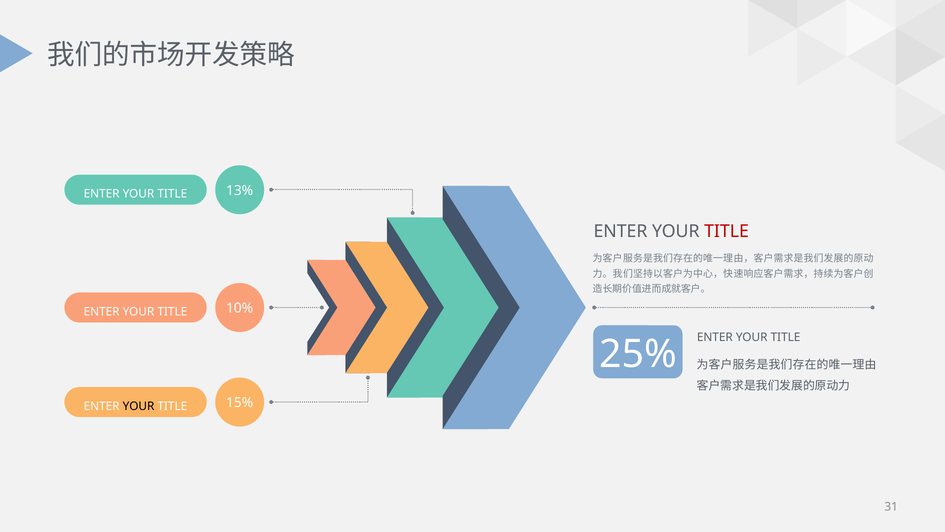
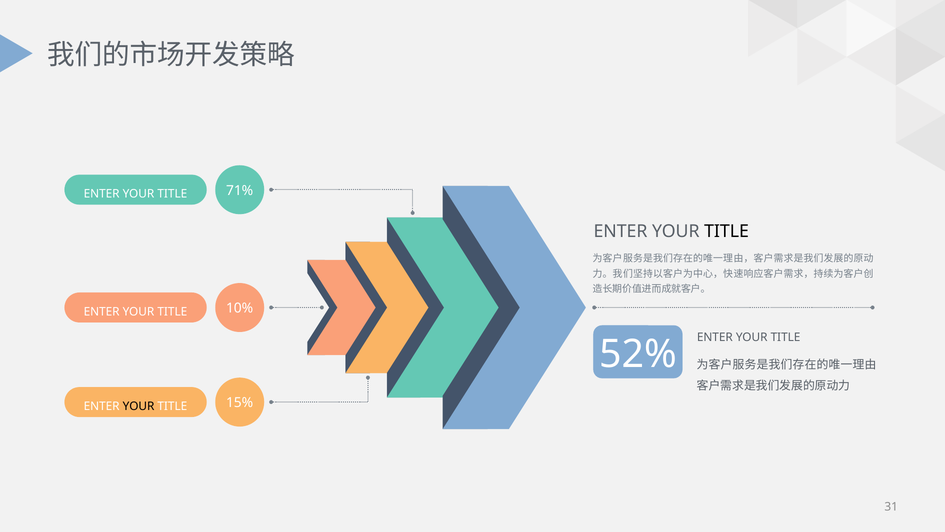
13%: 13% -> 71%
TITLE at (727, 231) colour: red -> black
25%: 25% -> 52%
